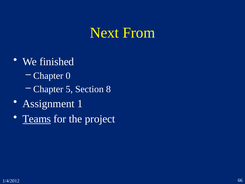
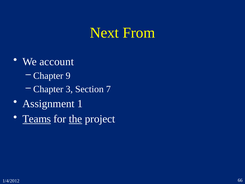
finished: finished -> account
0: 0 -> 9
5: 5 -> 3
8: 8 -> 7
the underline: none -> present
